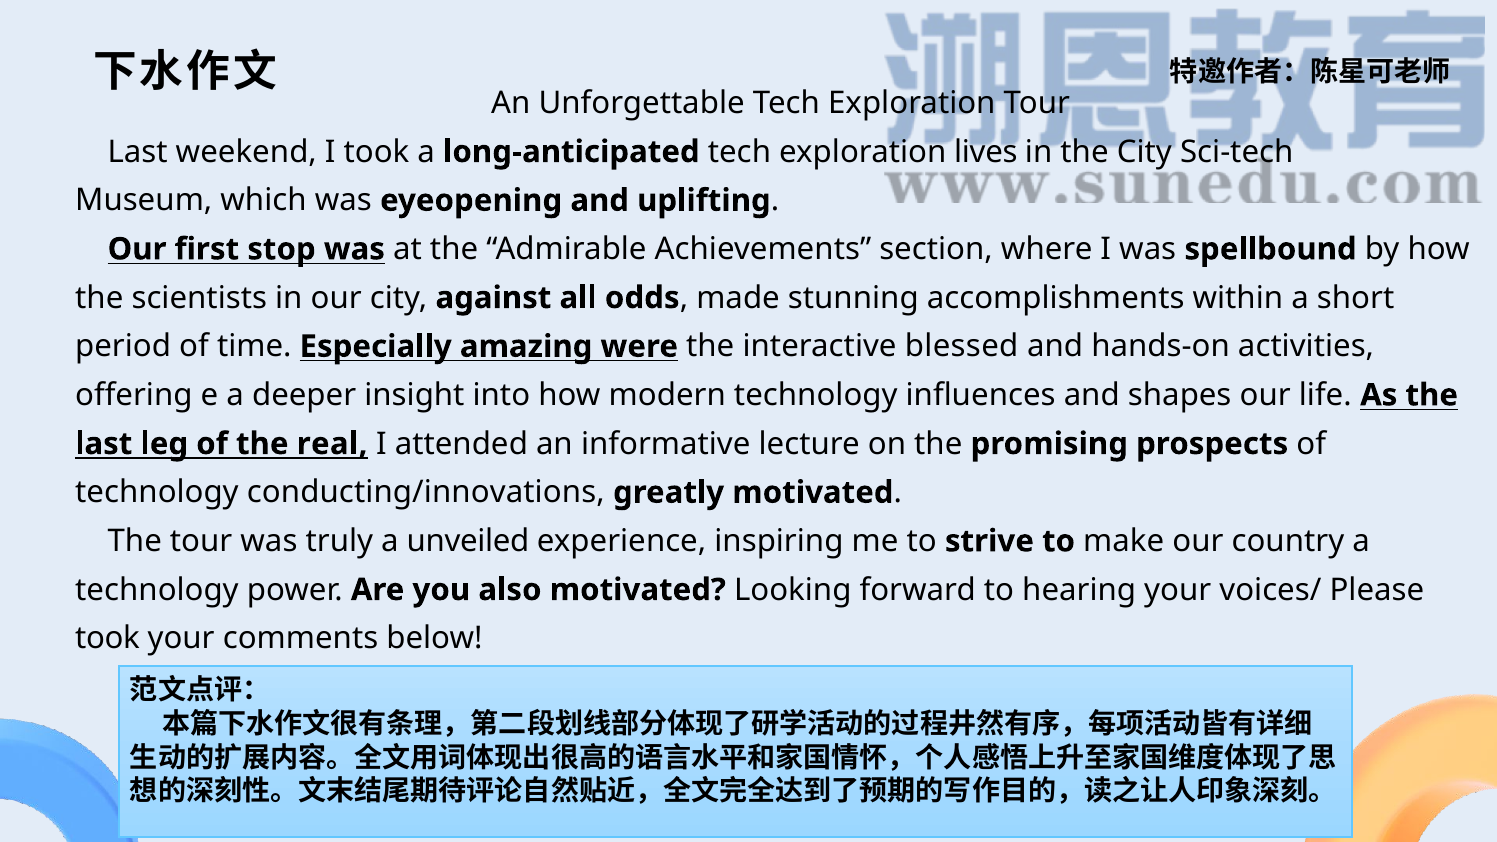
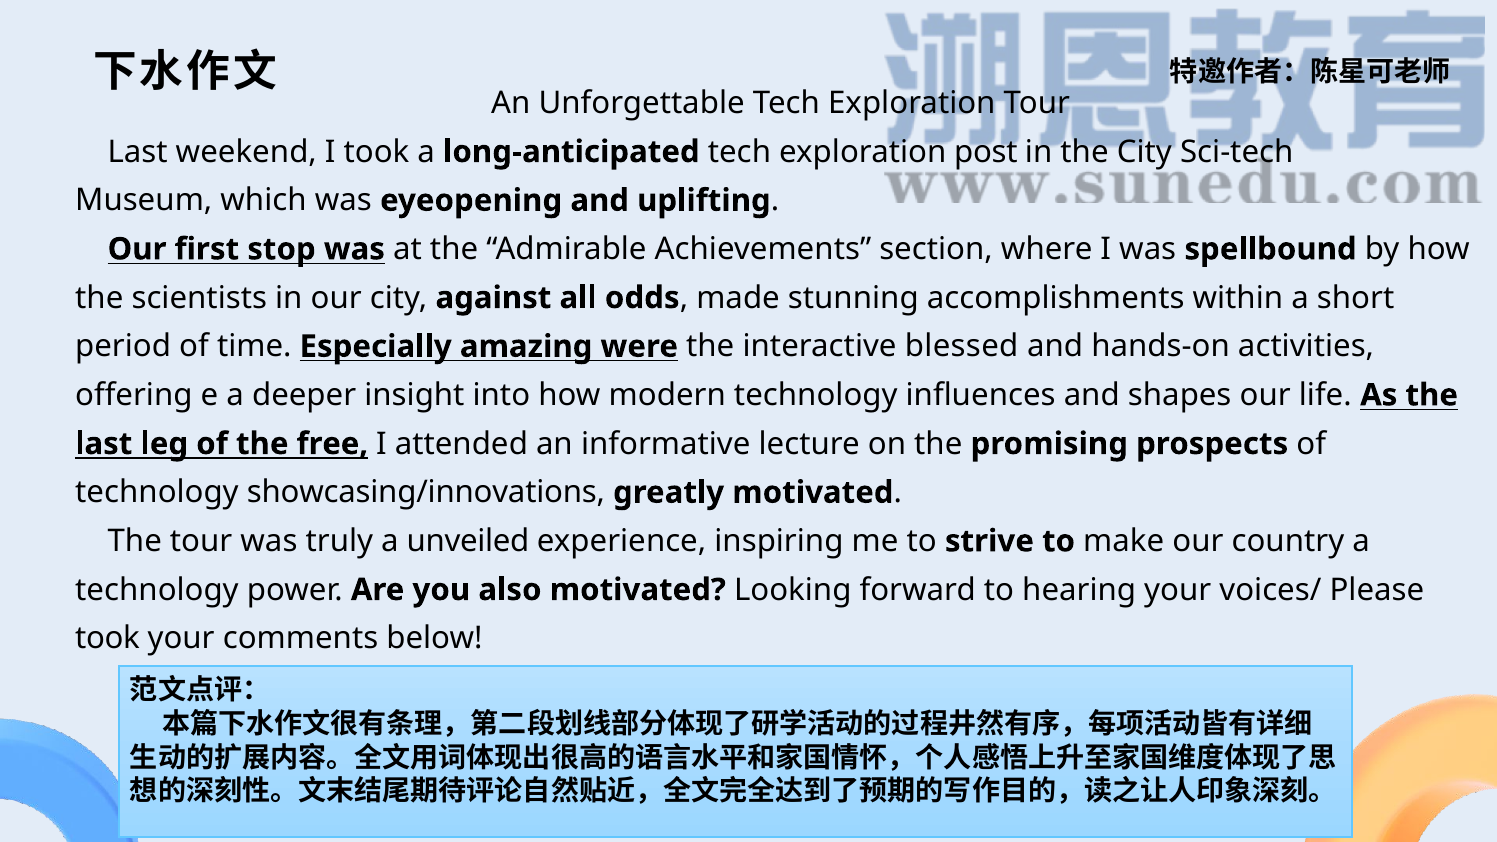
lives: lives -> post
real: real -> free
conducting/innovations: conducting/innovations -> showcasing/innovations
